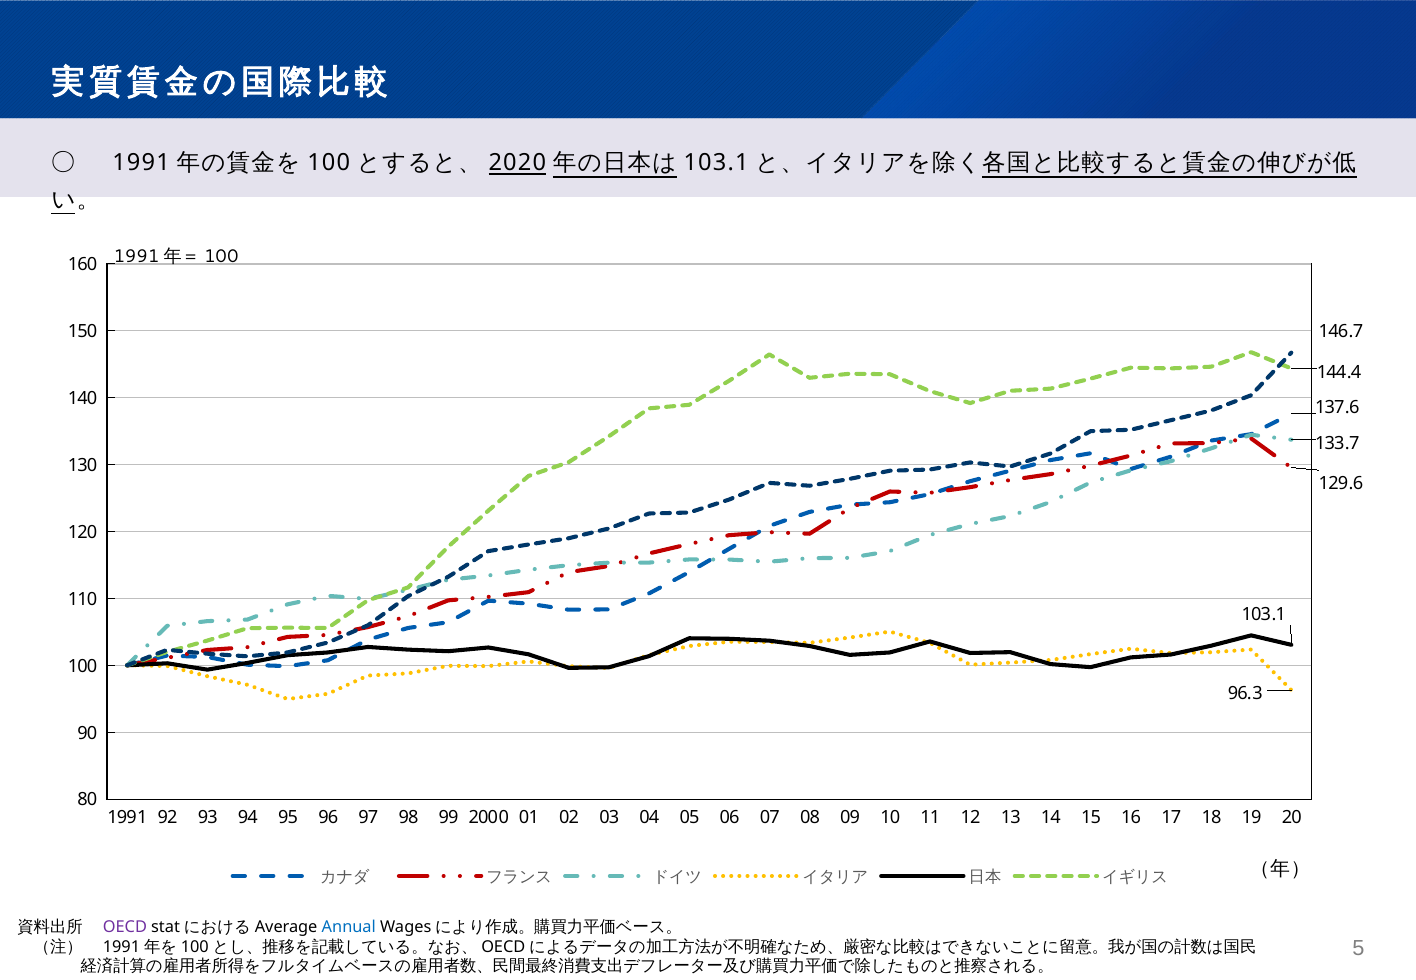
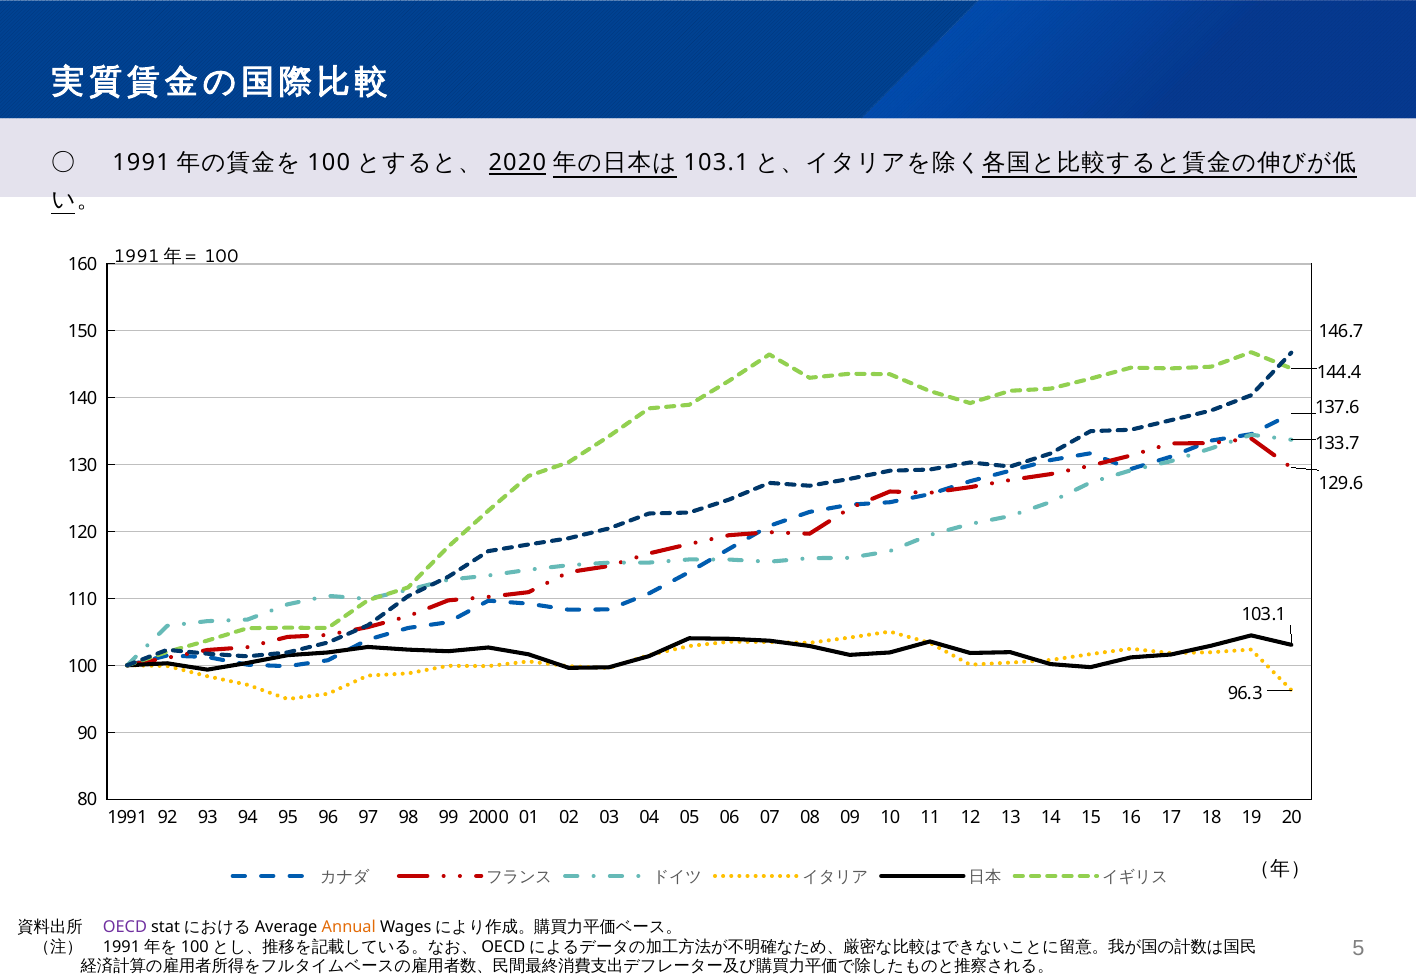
Annual colour: blue -> orange
